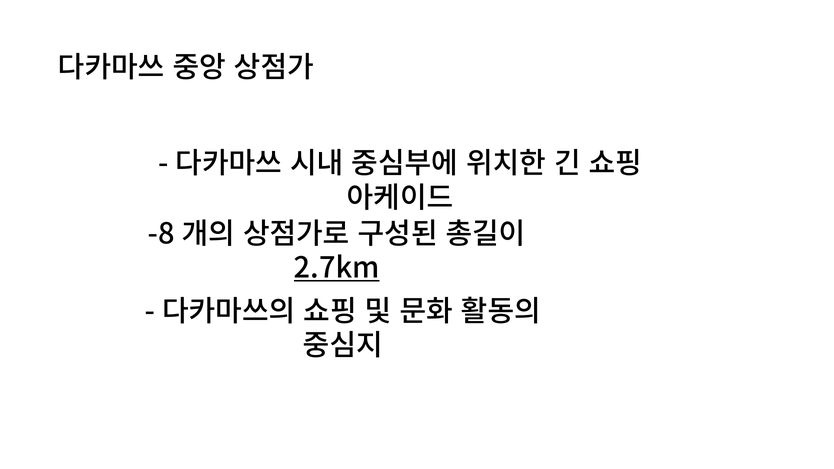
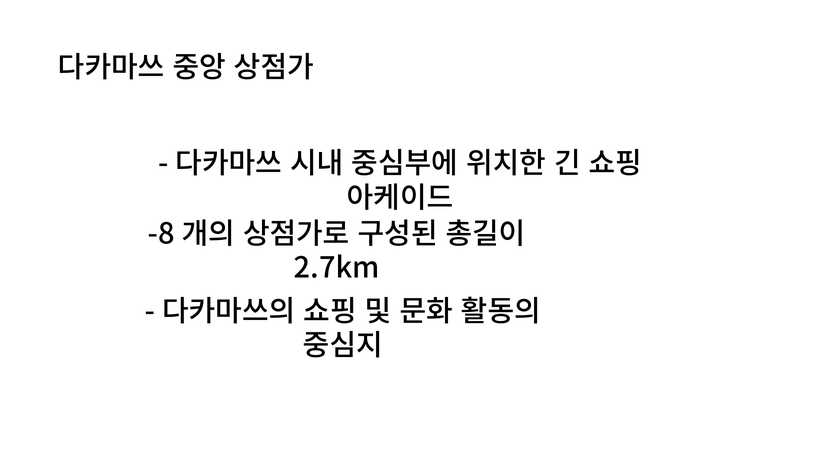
2.7km underline: present -> none
